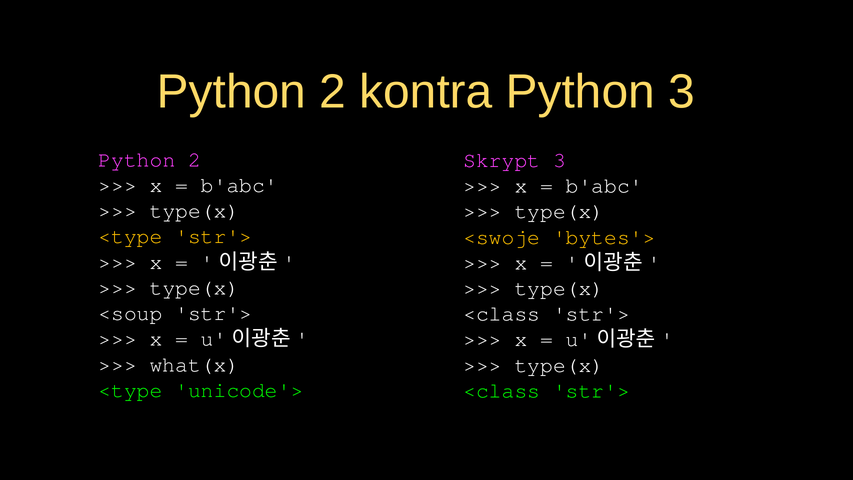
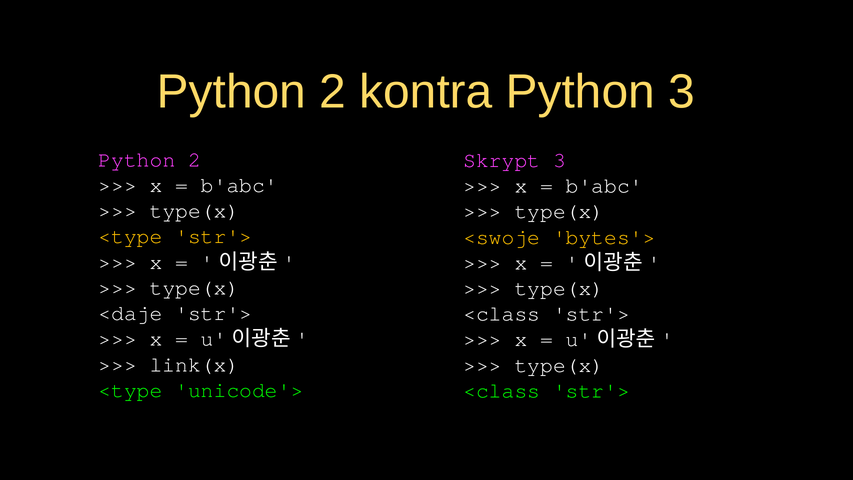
<soup: <soup -> <daje
what(x: what(x -> link(x
